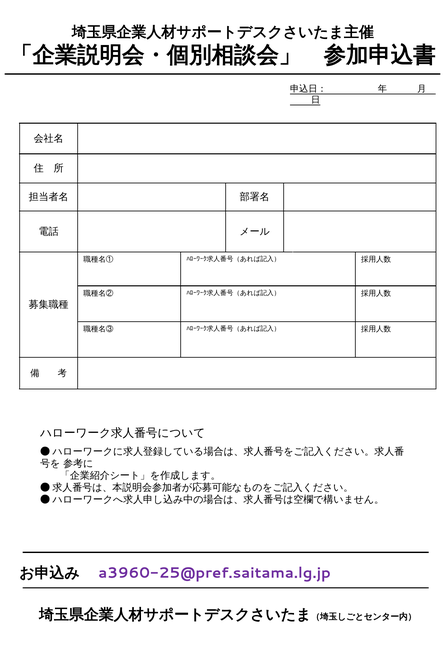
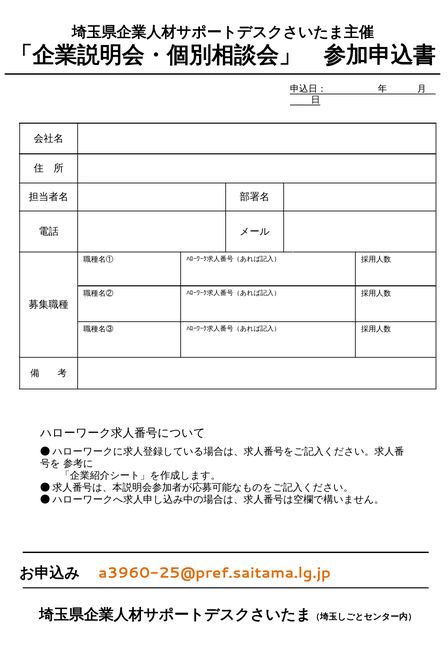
a3960-25@pref.saitama.lg.jp colour: purple -> orange
